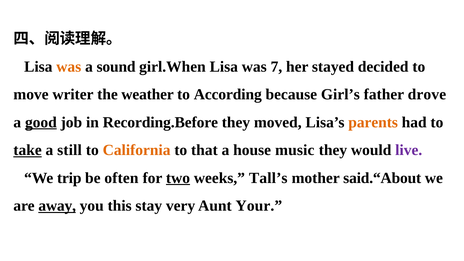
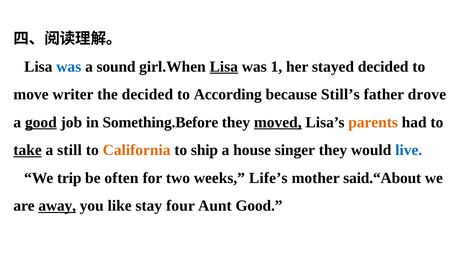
was at (69, 67) colour: orange -> blue
Lisa at (224, 67) underline: none -> present
7: 7 -> 1
the weather: weather -> decided
Girl’s: Girl’s -> Still’s
Recording.Before: Recording.Before -> Something.Before
moved underline: none -> present
that: that -> ship
music: music -> singer
live colour: purple -> blue
two underline: present -> none
Tall’s: Tall’s -> Life’s
this: this -> like
very: very -> four
Aunt Your: Your -> Good
